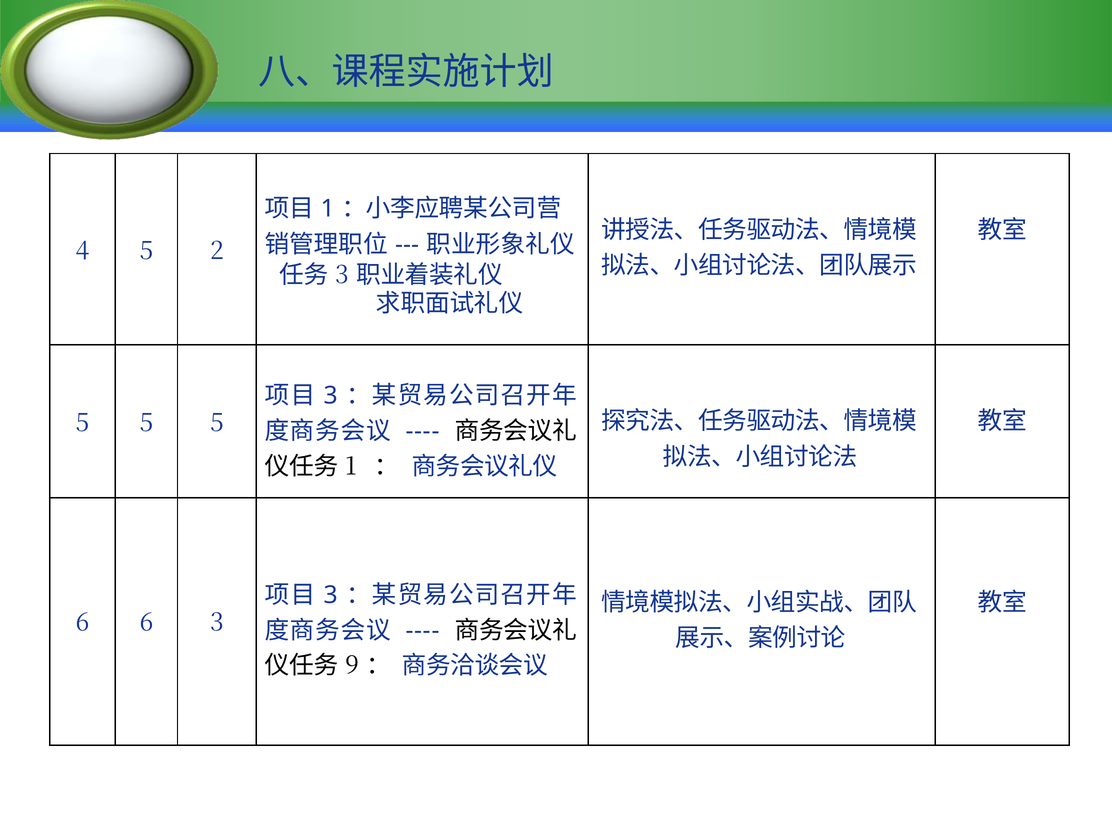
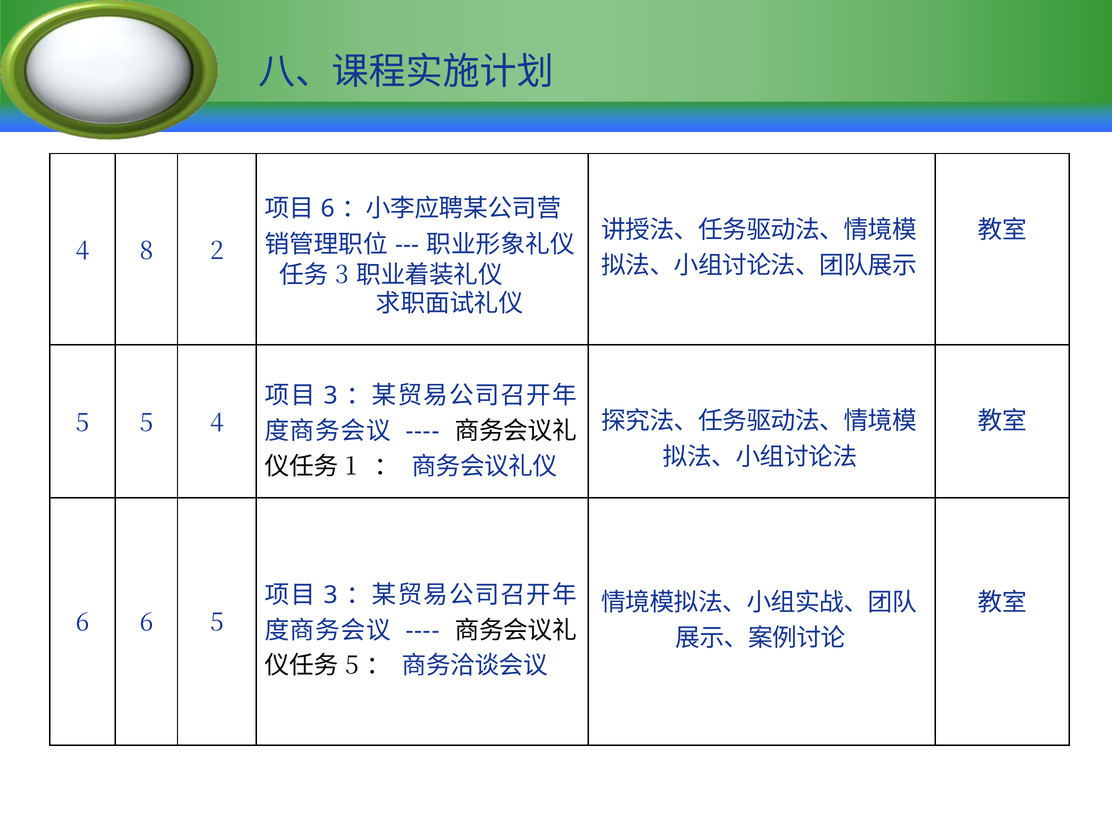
1 at (328, 209): 1 -> 6
4 5: 5 -> 8
5 5 5: 5 -> 4
6 3: 3 -> 5
9 at (352, 666): 9 -> 5
